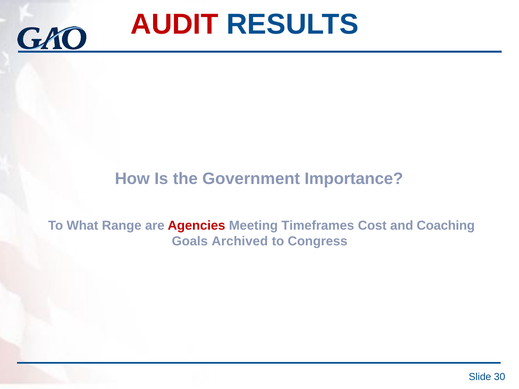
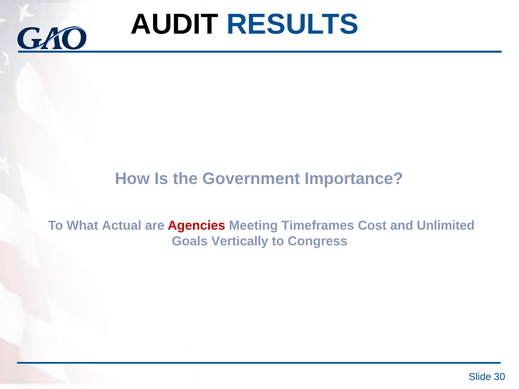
AUDIT colour: red -> black
Range: Range -> Actual
Coaching: Coaching -> Unlimited
Archived: Archived -> Vertically
